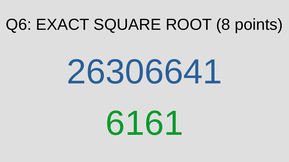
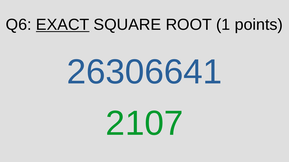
EXACT underline: none -> present
8: 8 -> 1
6161: 6161 -> 2107
